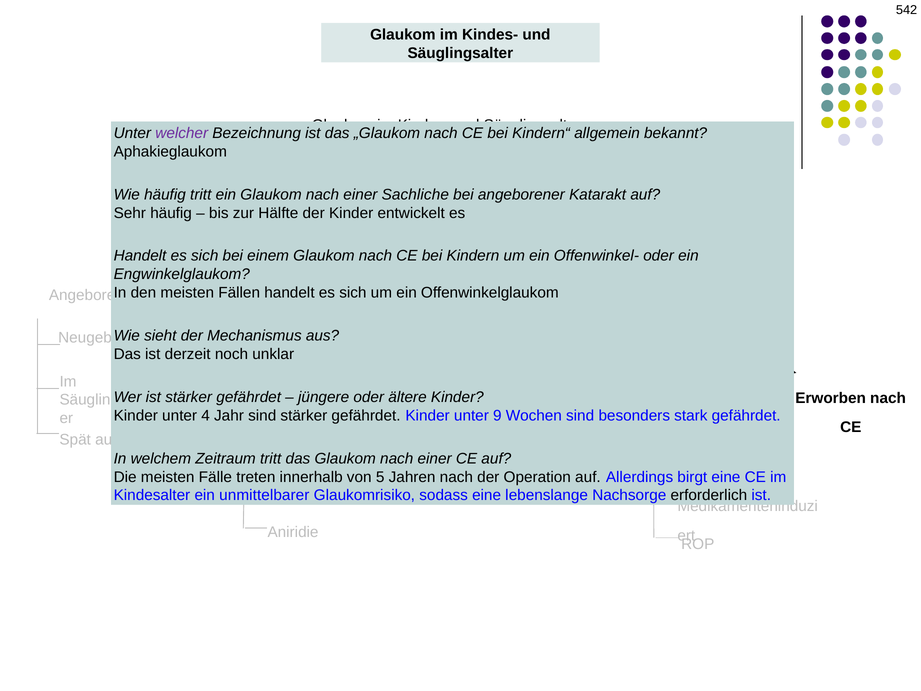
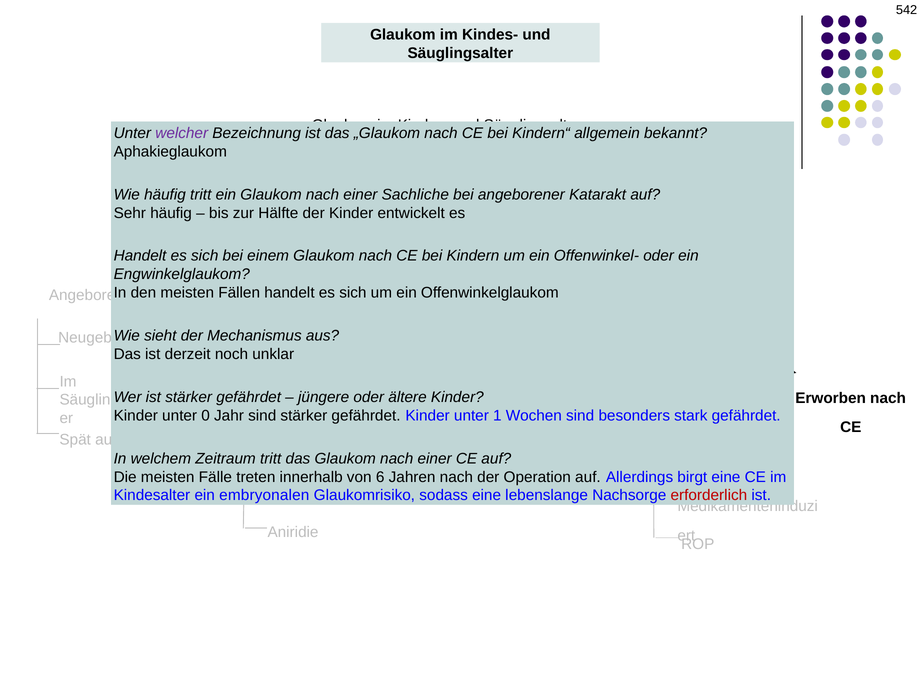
4: 4 -> 0
9: 9 -> 1
5: 5 -> 6
unmittelbarer: unmittelbarer -> embryonalen
erforderlich colour: black -> red
